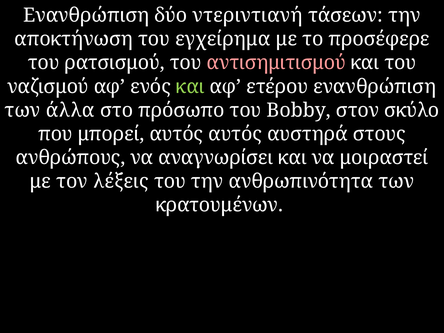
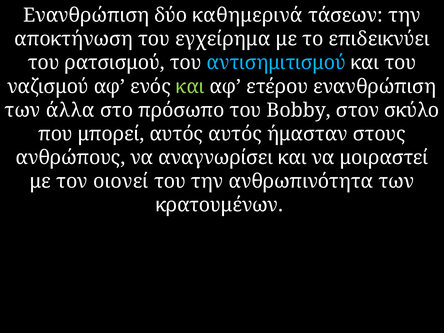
ντεριντιανή: ντεριντιανή -> καθημερινά
προσέφερε: προσέφερε -> επιδεικνύει
αντισημιτισμού colour: pink -> light blue
αυστηρά: αυστηρά -> ήμασταν
λέξεις: λέξεις -> οιονεί
